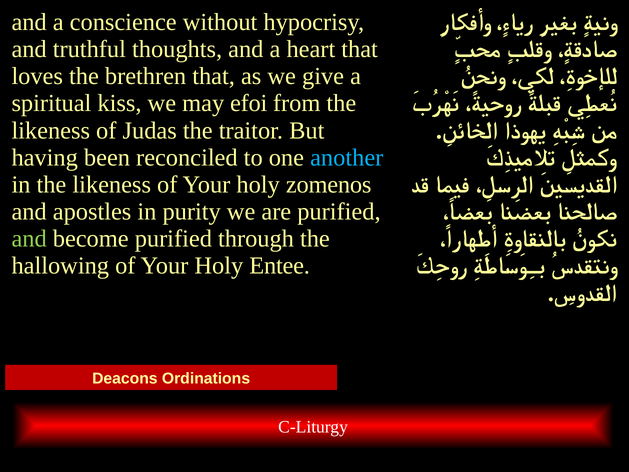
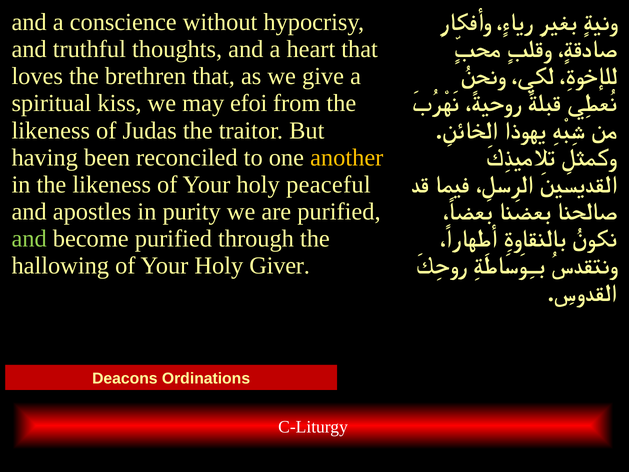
another colour: light blue -> yellow
zomenos: zomenos -> peaceful
Entee: Entee -> Giver
